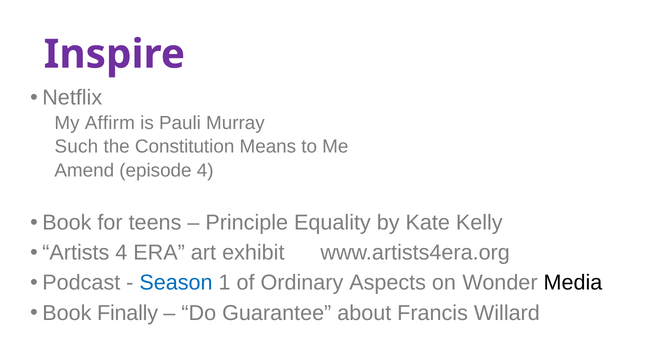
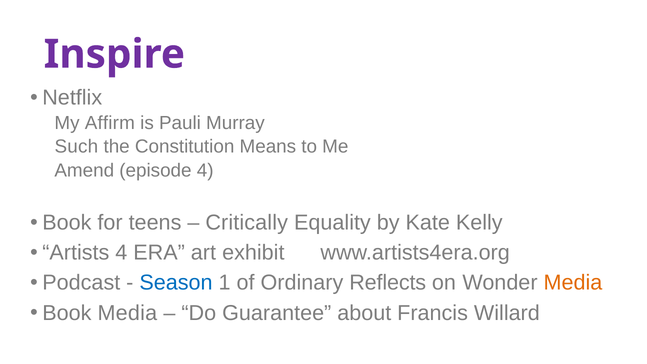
Principle: Principle -> Critically
Aspects: Aspects -> Reflects
Media at (573, 283) colour: black -> orange
Book Finally: Finally -> Media
